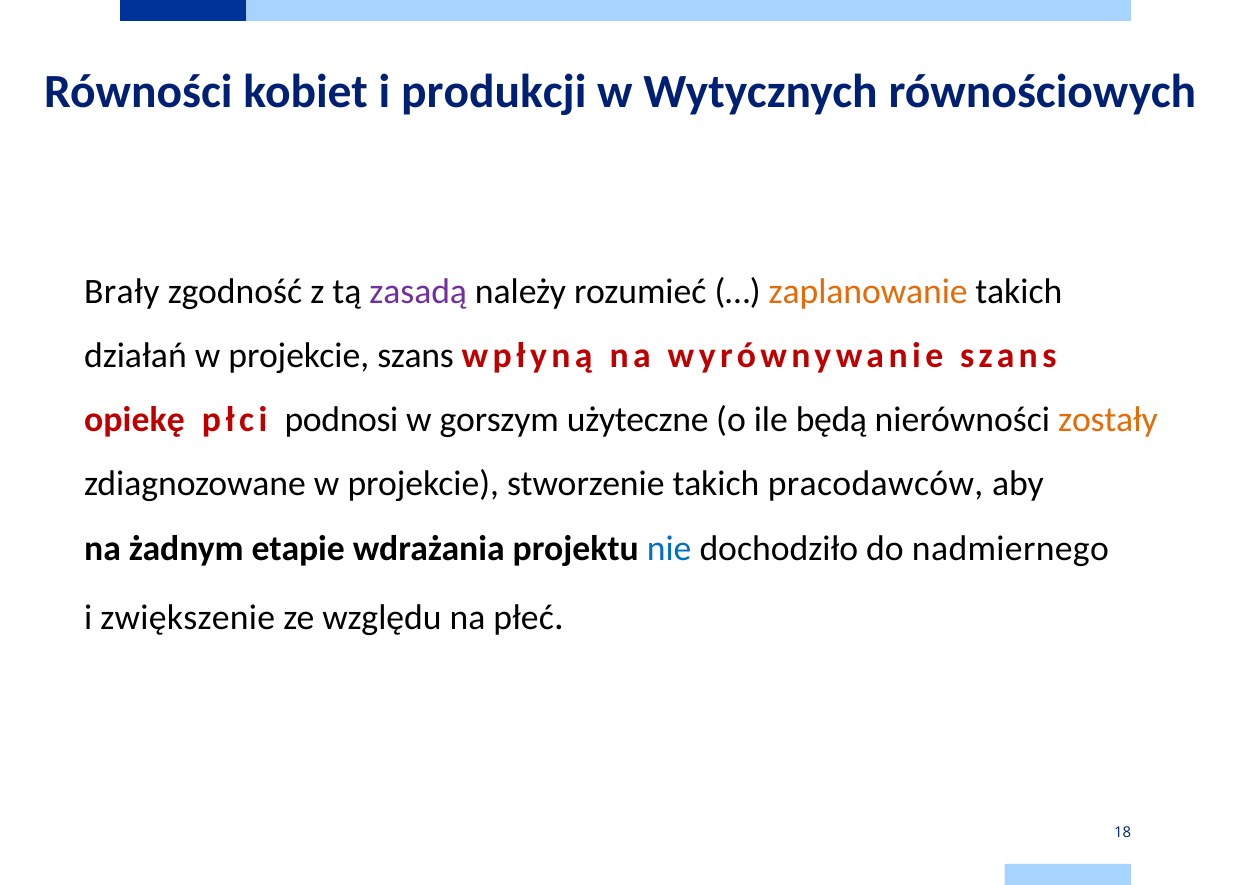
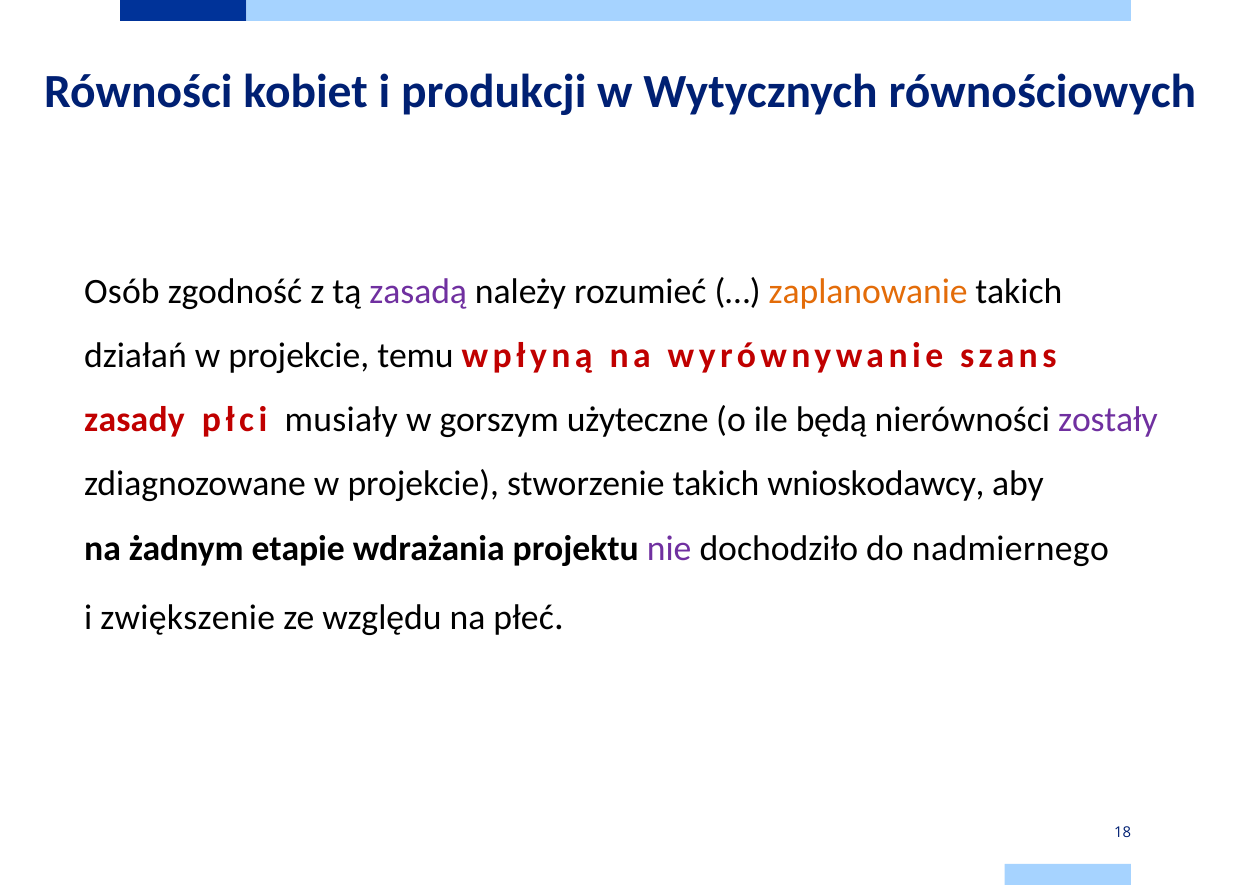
Brały: Brały -> Osób
projekcie szans: szans -> temu
opiekę: opiekę -> zasady
podnosi: podnosi -> musiały
zostały colour: orange -> purple
pracodawców: pracodawców -> wnioskodawcy
nie colour: blue -> purple
